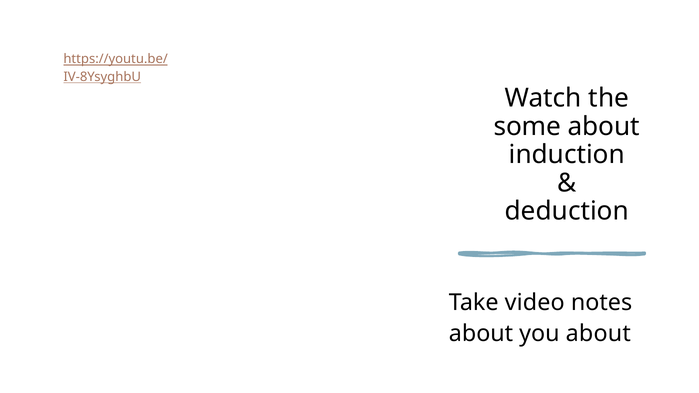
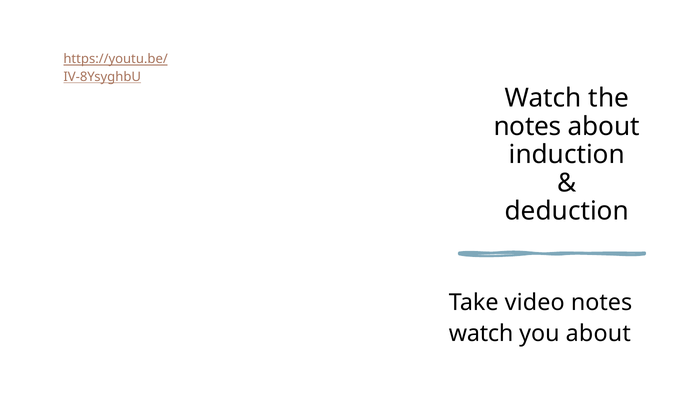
some at (527, 126): some -> notes
about at (481, 334): about -> watch
